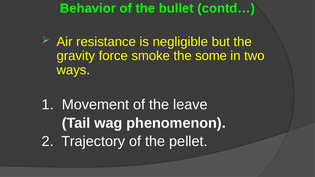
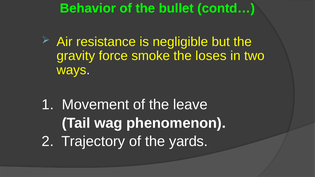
some: some -> loses
pellet: pellet -> yards
